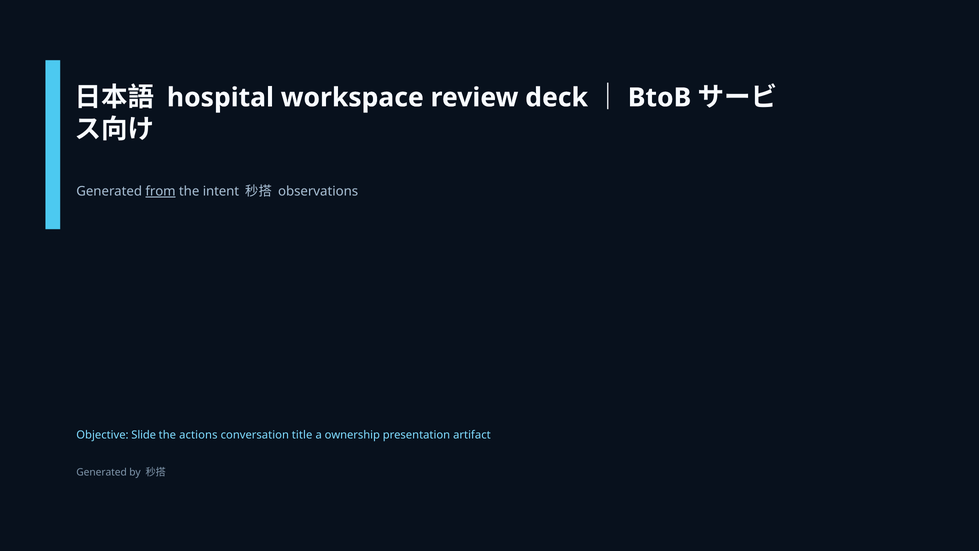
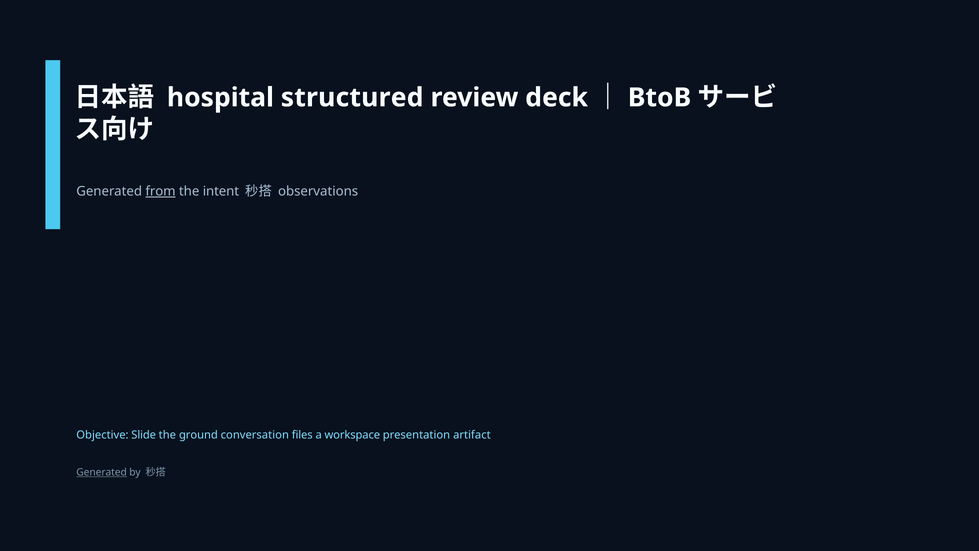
workspace: workspace -> structured
actions: actions -> ground
title: title -> files
ownership: ownership -> workspace
Generated at (102, 472) underline: none -> present
